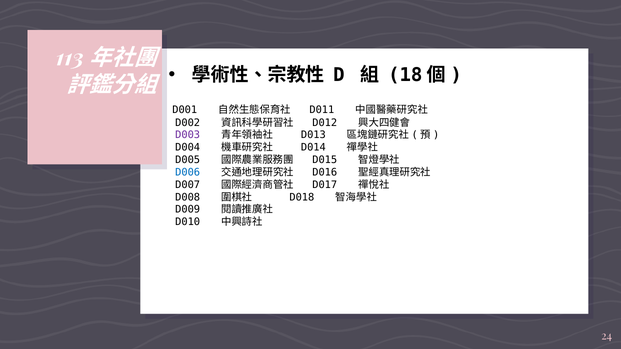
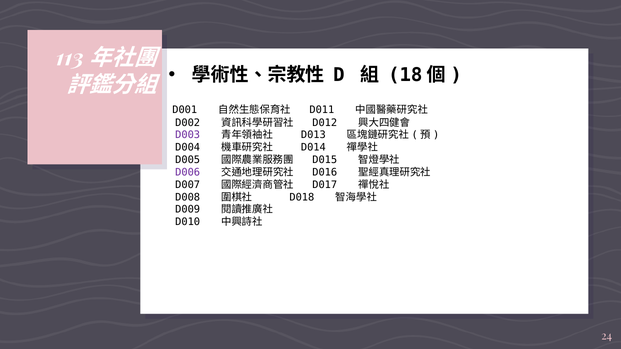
D006 colour: blue -> purple
